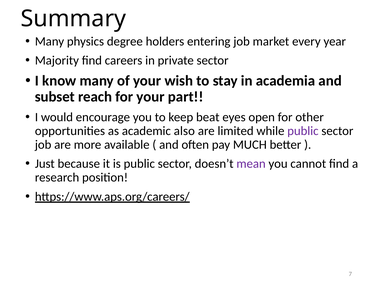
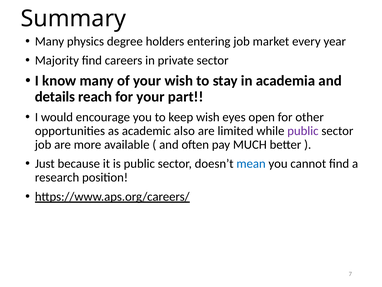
subset: subset -> details
keep beat: beat -> wish
mean colour: purple -> blue
